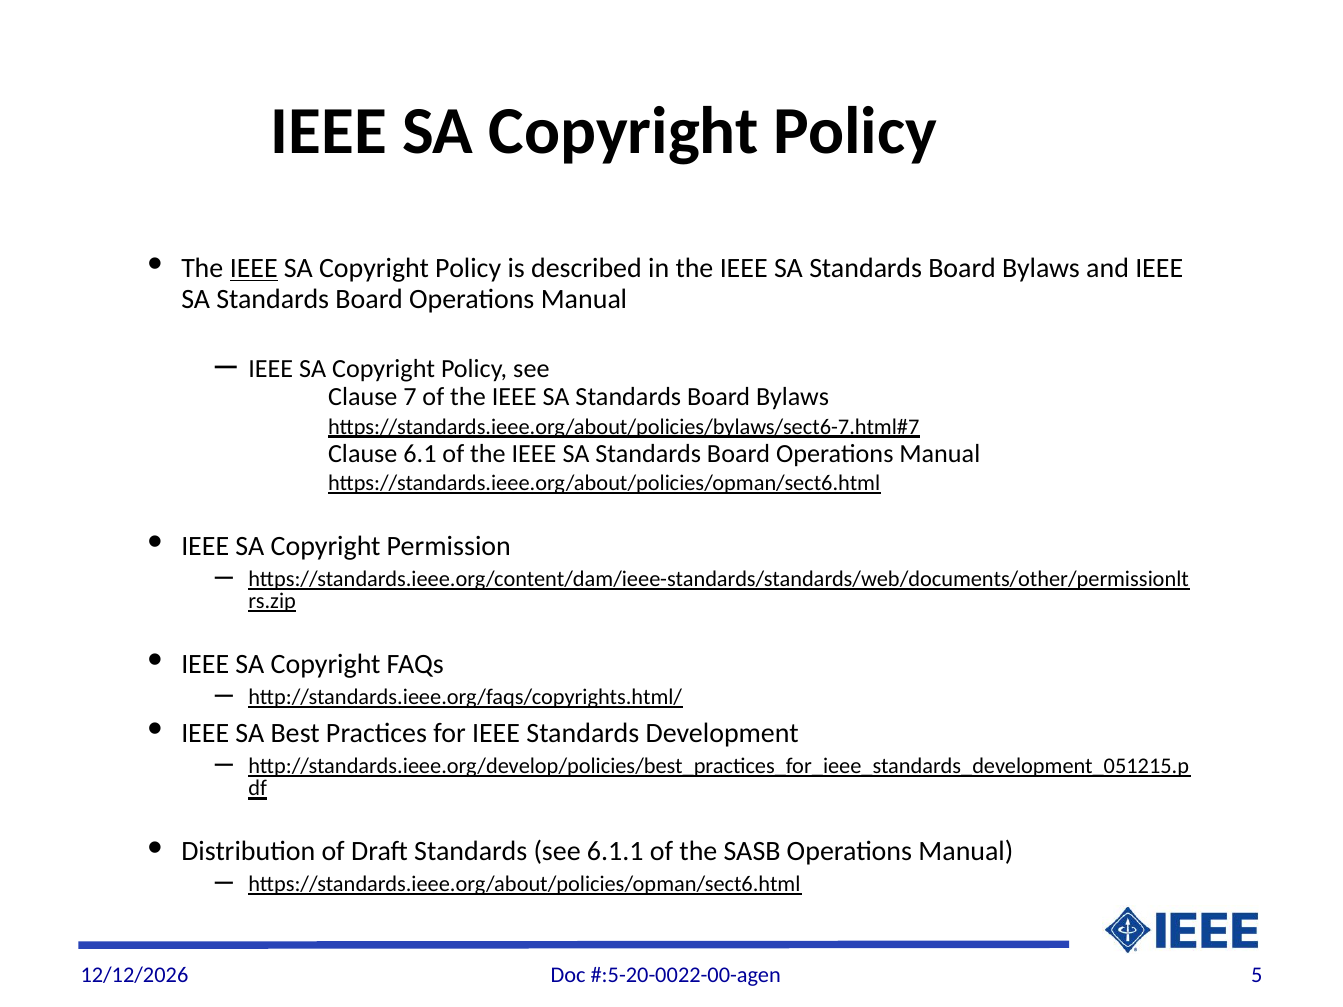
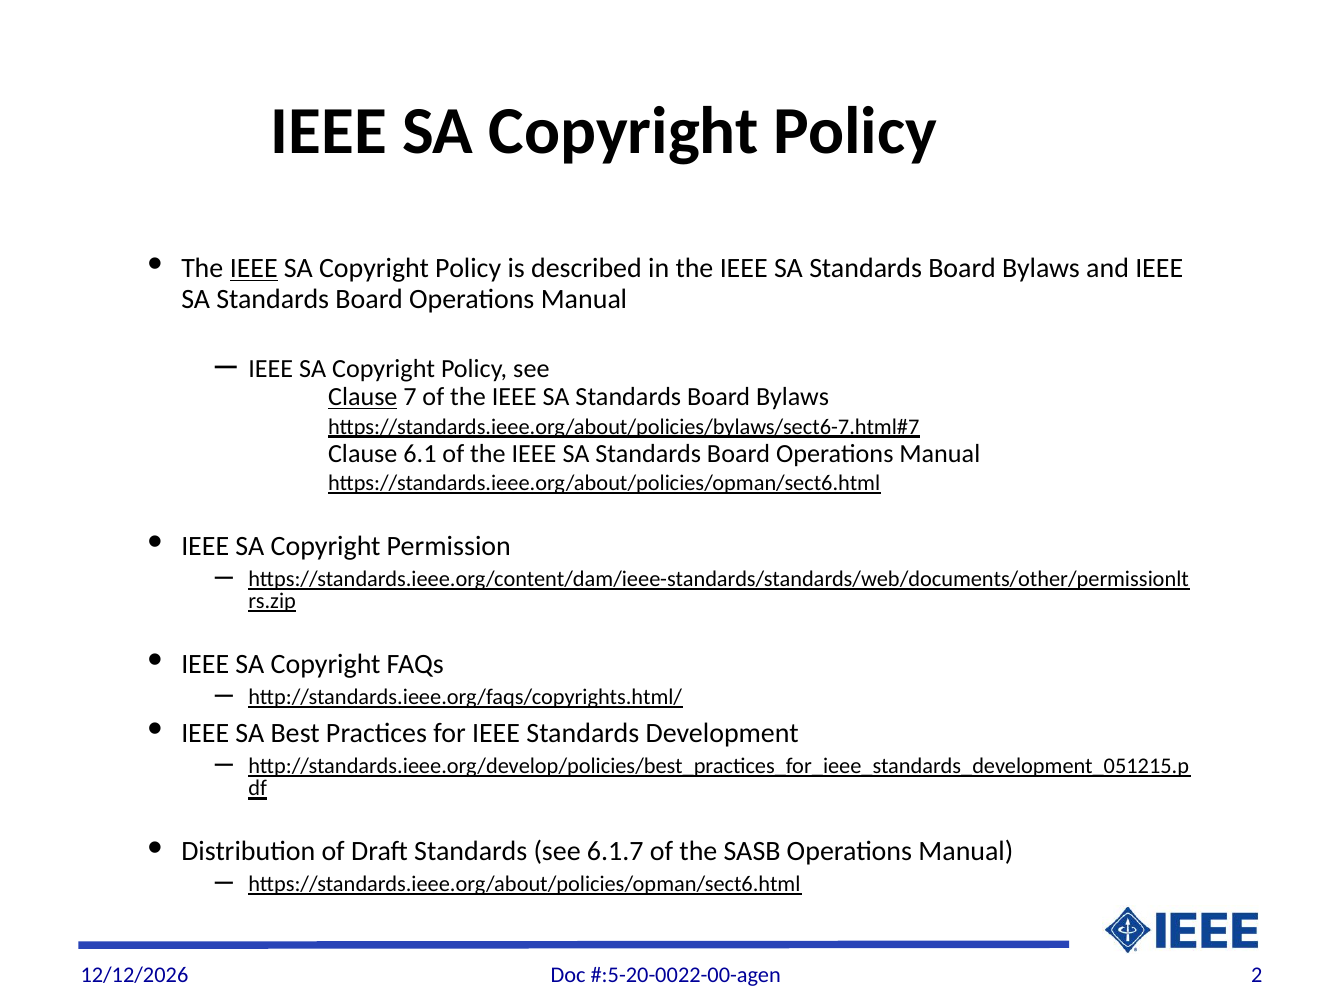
Clause at (363, 397) underline: none -> present
6.1.1: 6.1.1 -> 6.1.7
5: 5 -> 2
